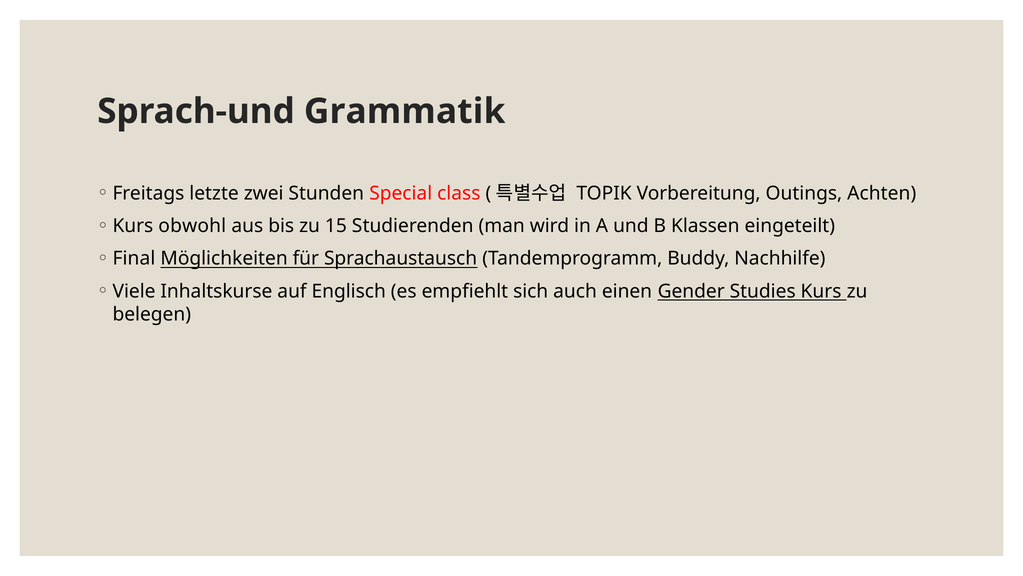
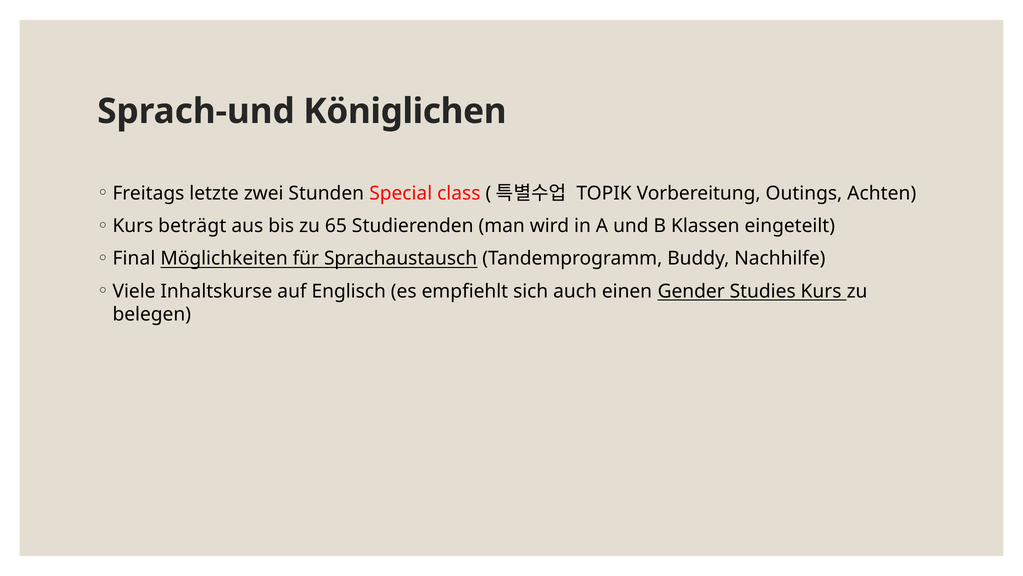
Grammatik: Grammatik -> Königlichen
obwohl: obwohl -> beträgt
15: 15 -> 65
